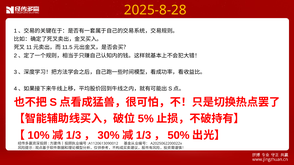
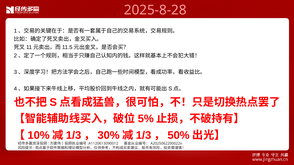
2025-8-28 colour: yellow -> pink
